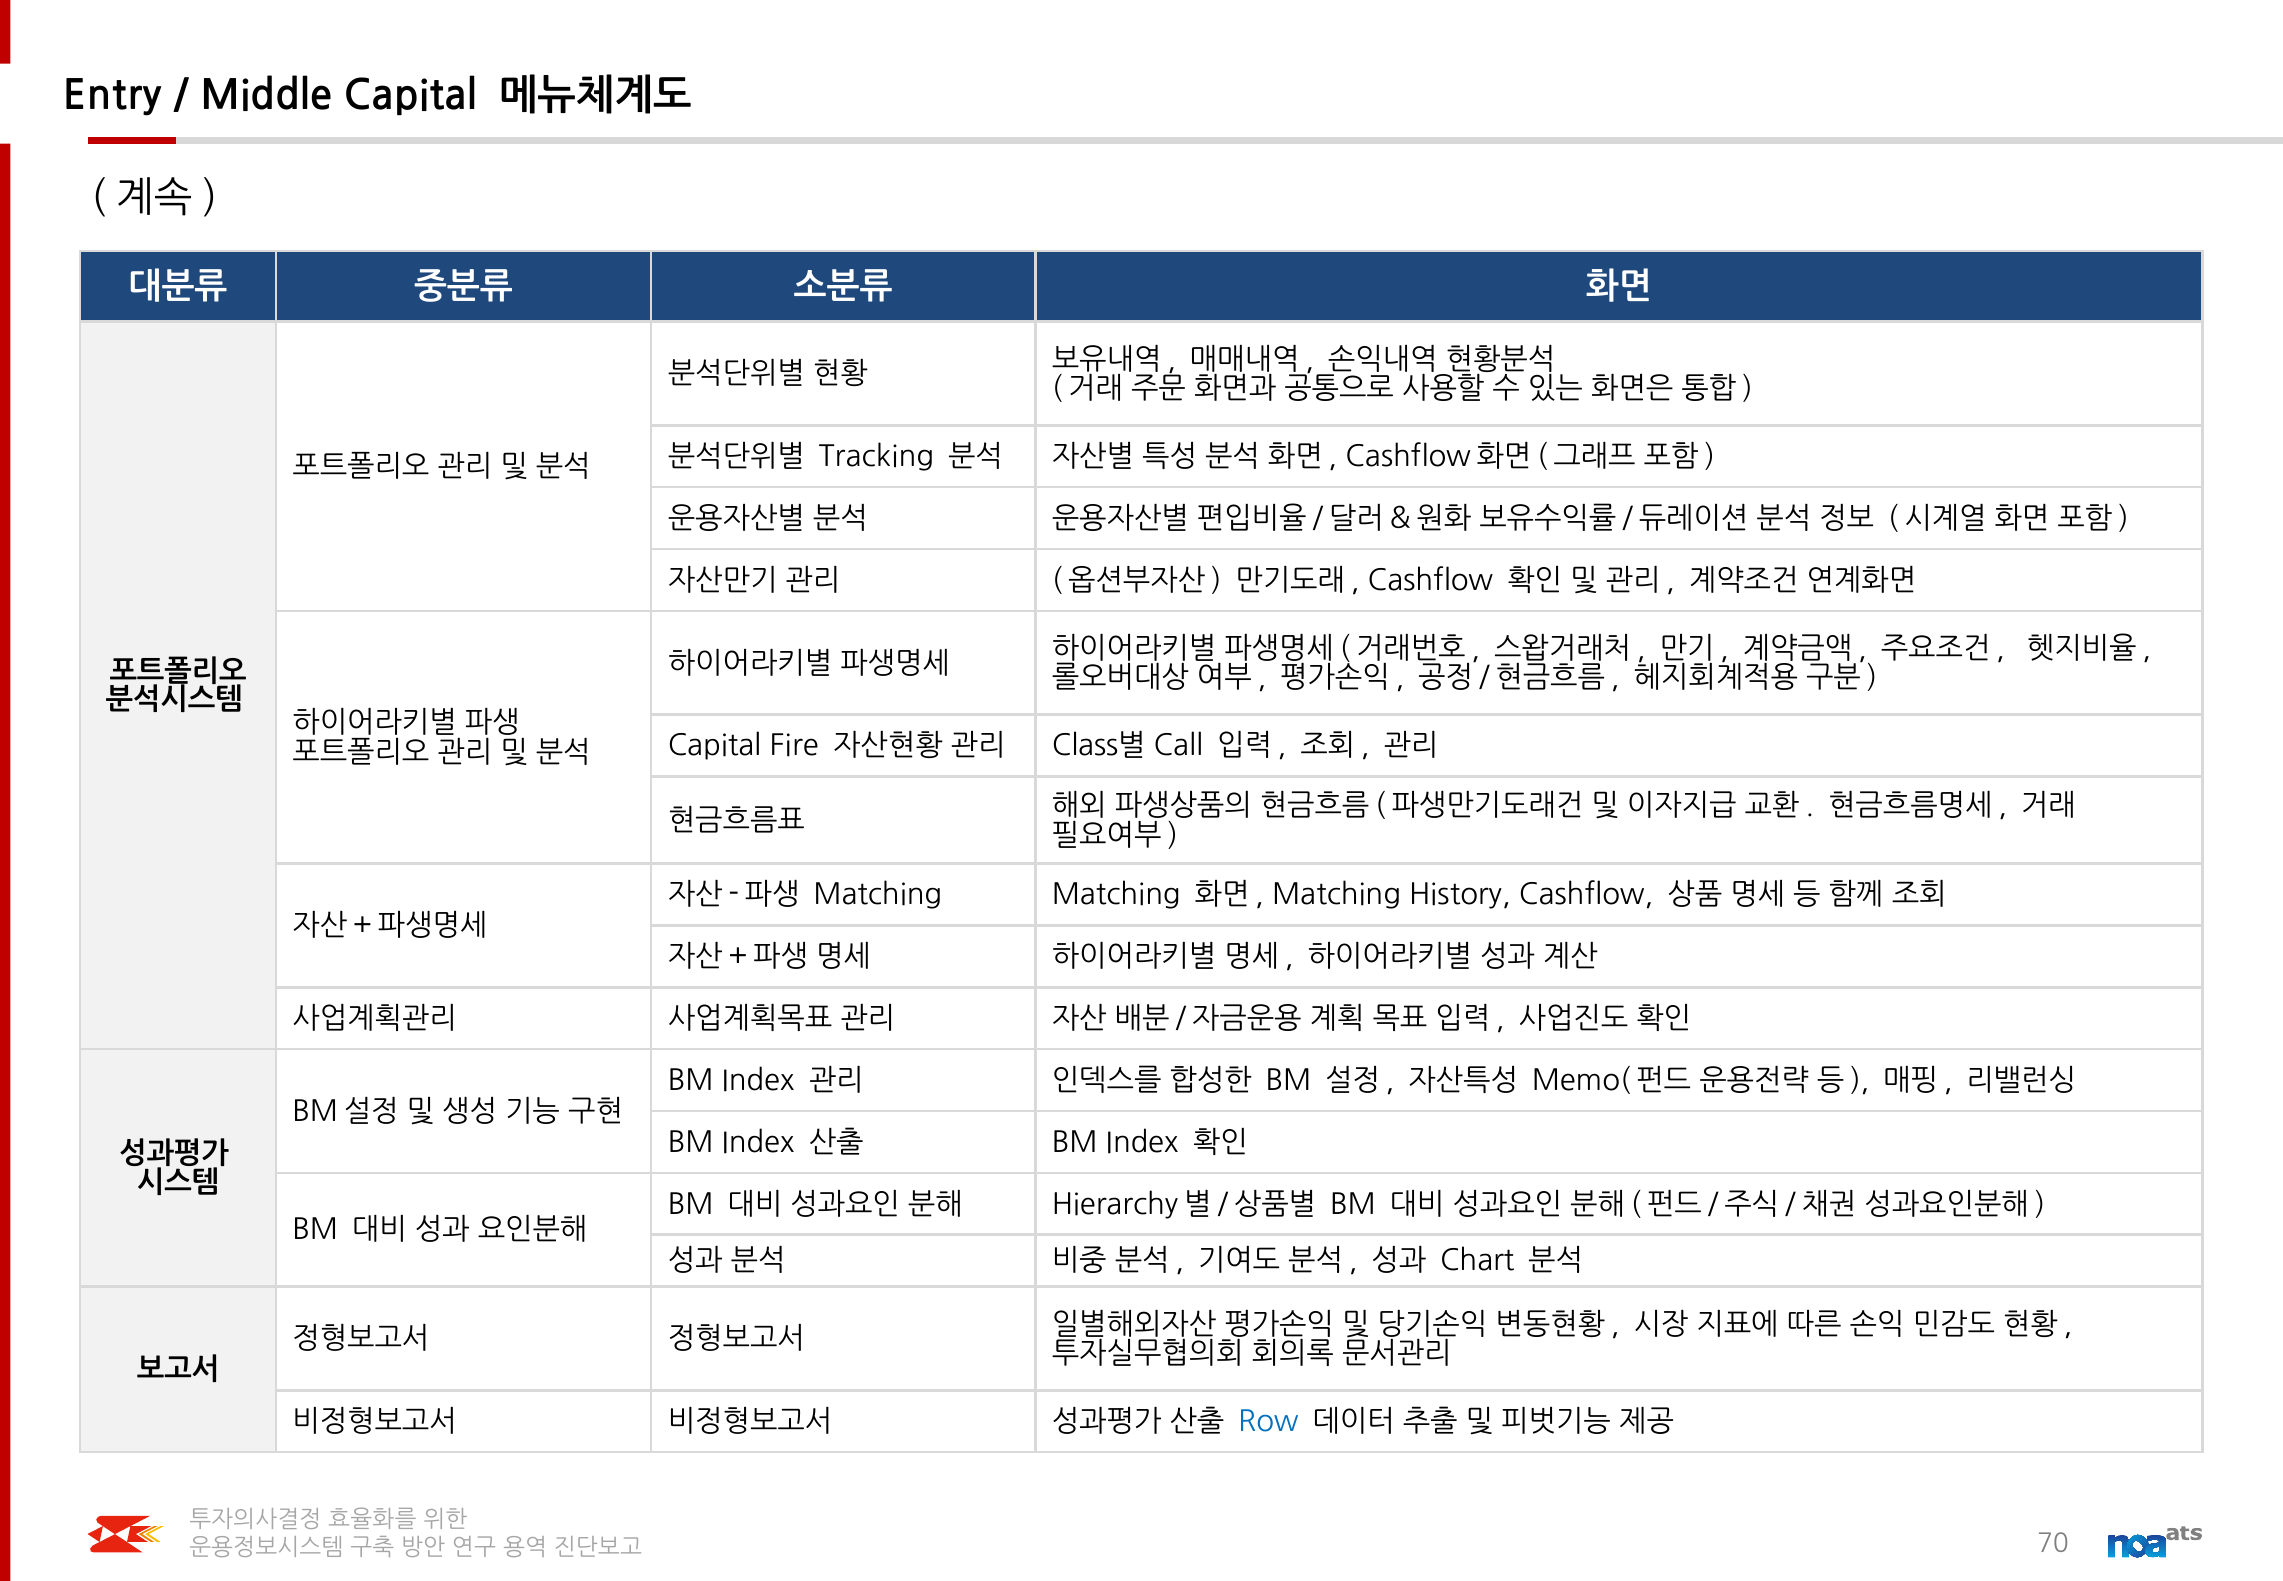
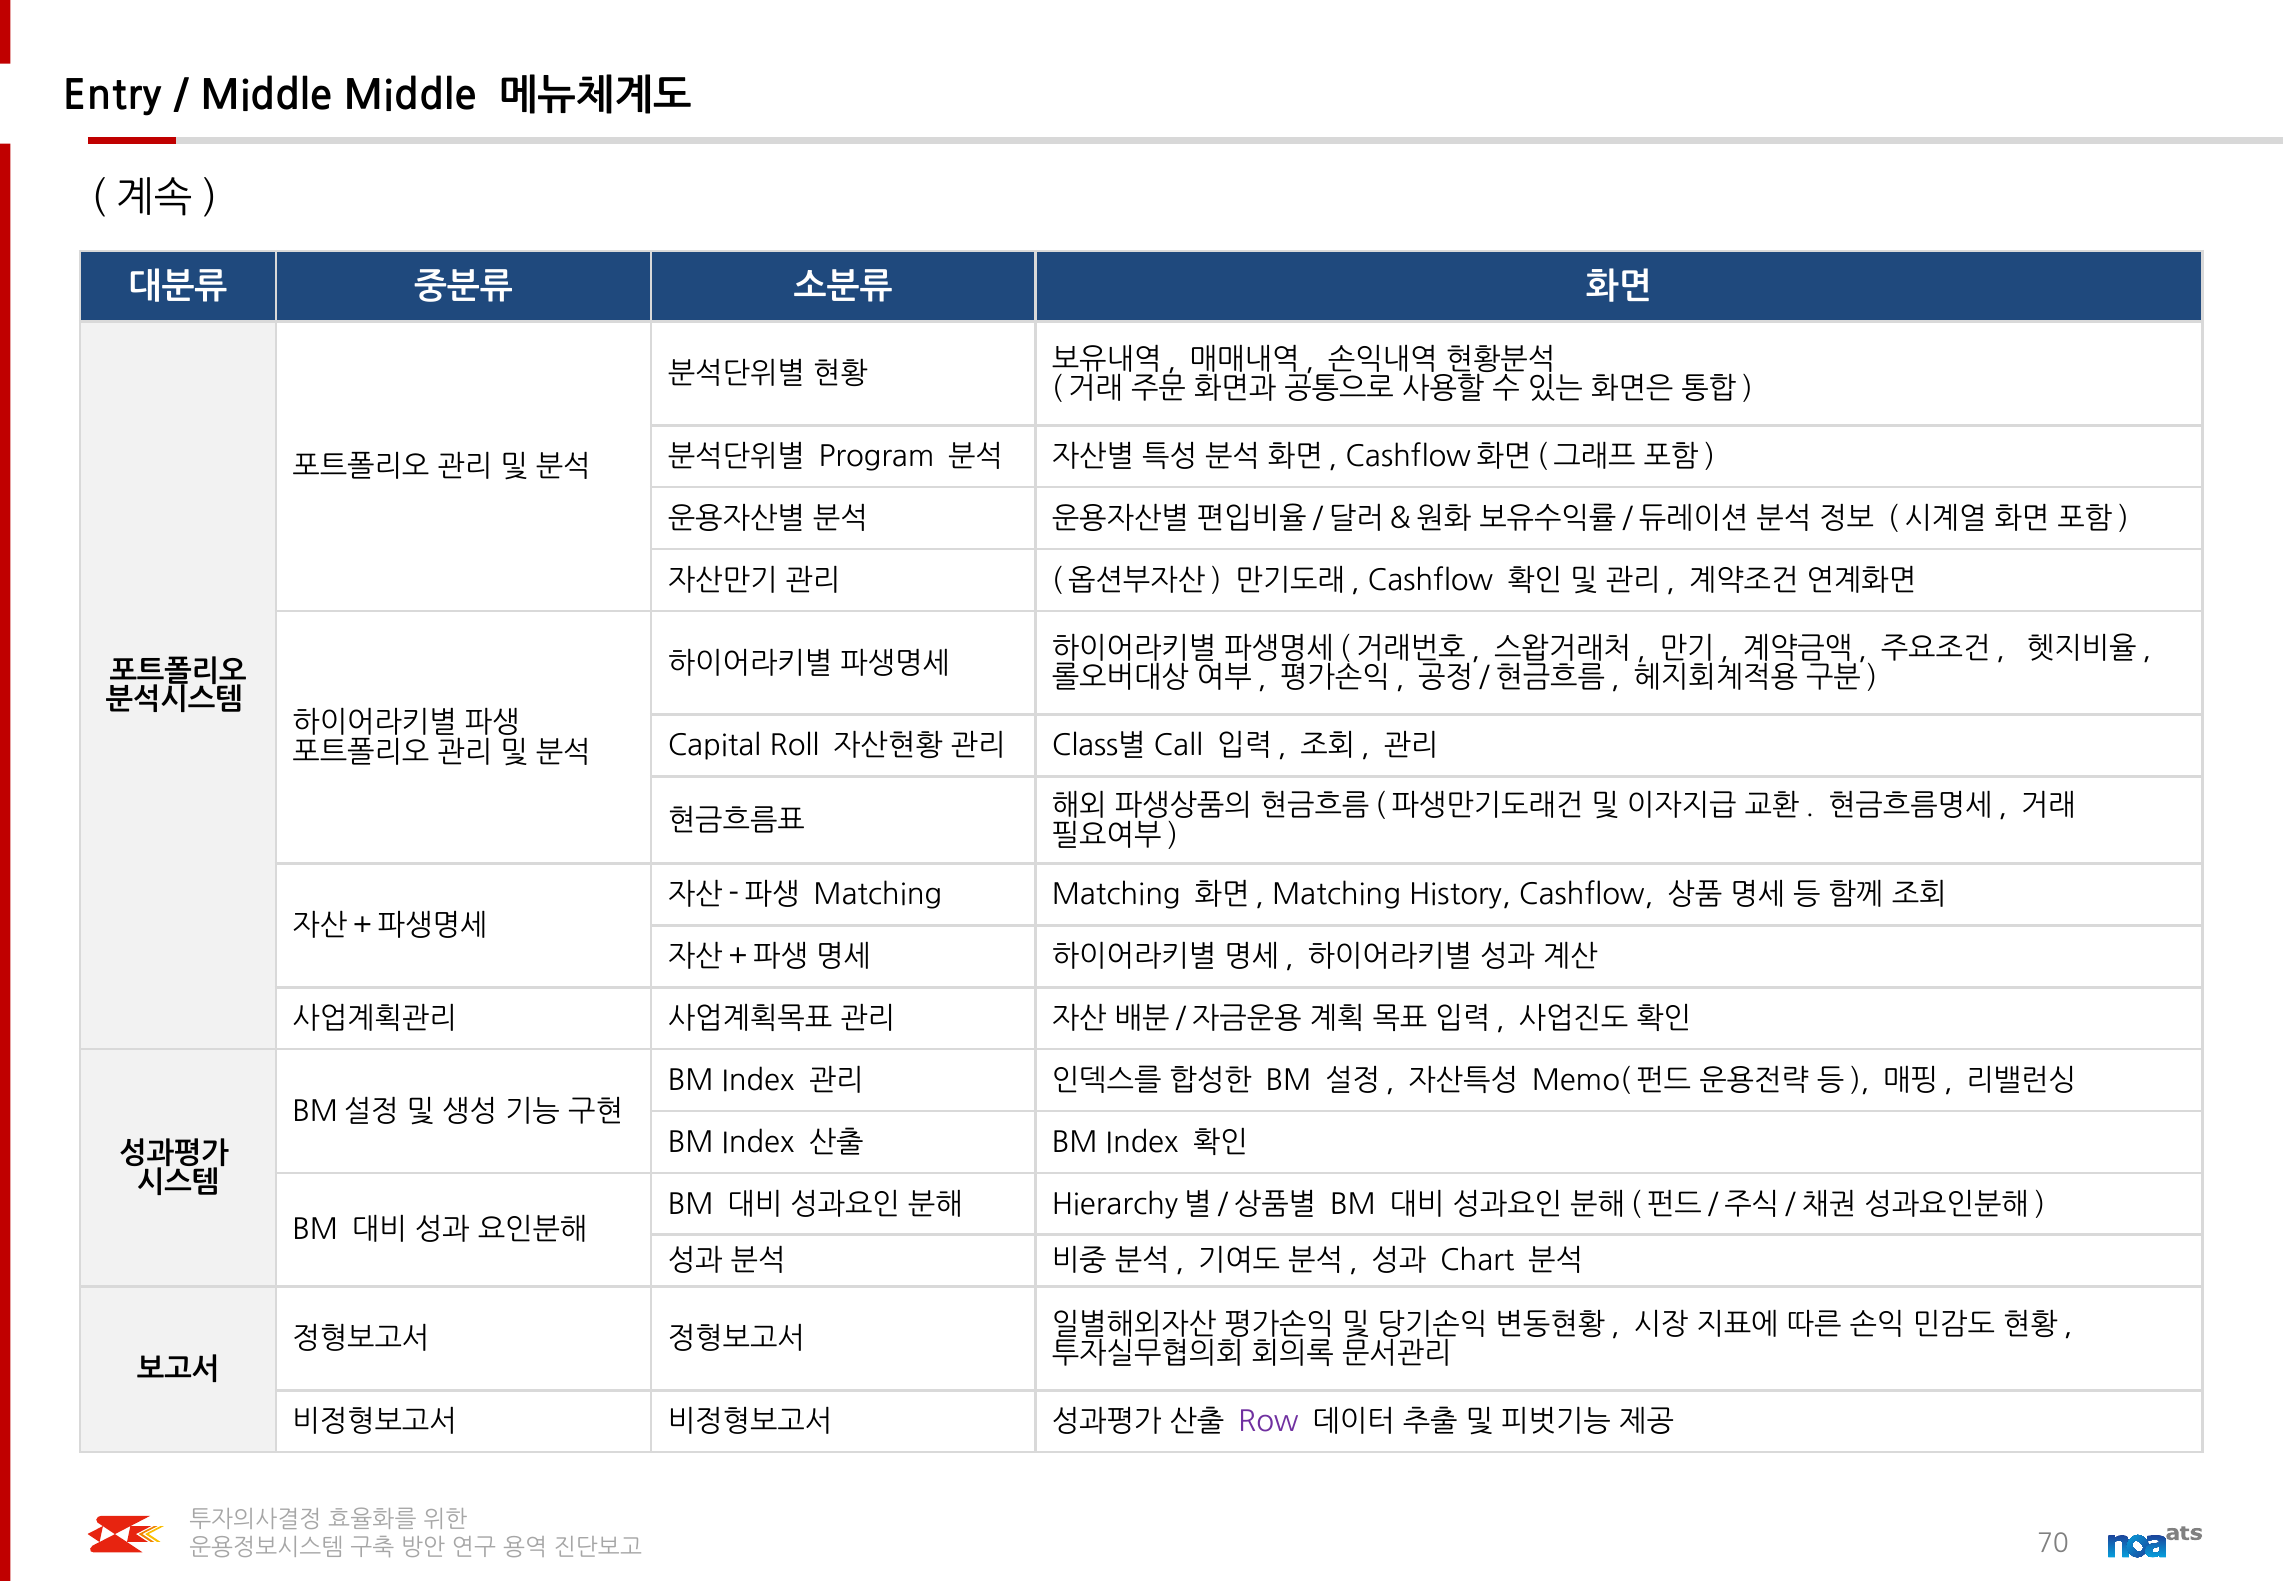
Middle Capital: Capital -> Middle
Tracking: Tracking -> Program
Fire: Fire -> Roll
Row colour: blue -> purple
